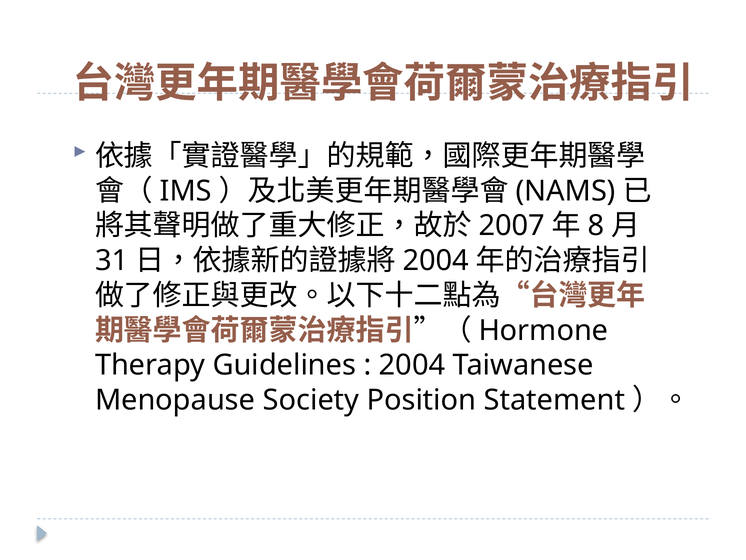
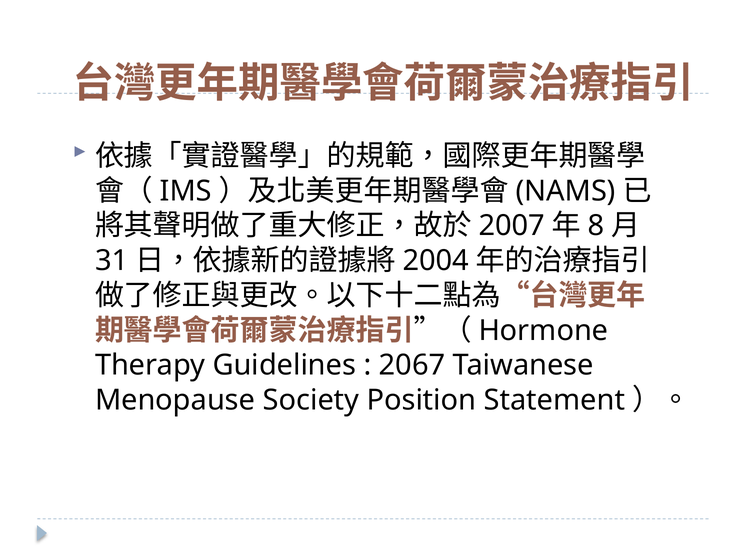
2004 at (412, 365): 2004 -> 2067
